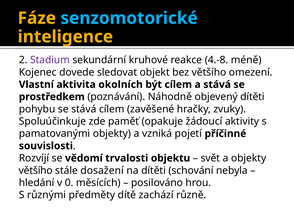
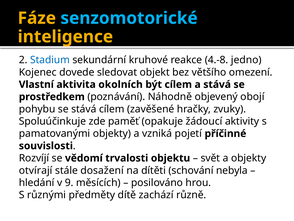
Stadium colour: purple -> blue
méně: méně -> jedno
objevený dítěti: dítěti -> obojí
většího at (36, 170): většího -> otvírají
0: 0 -> 9
